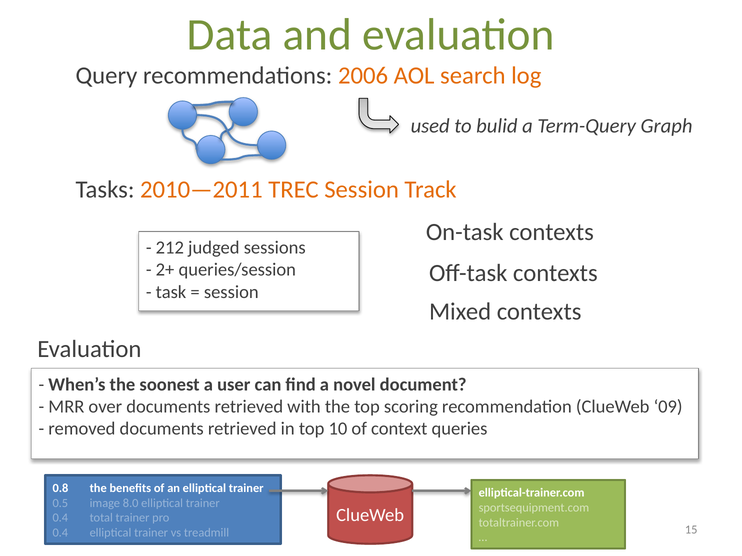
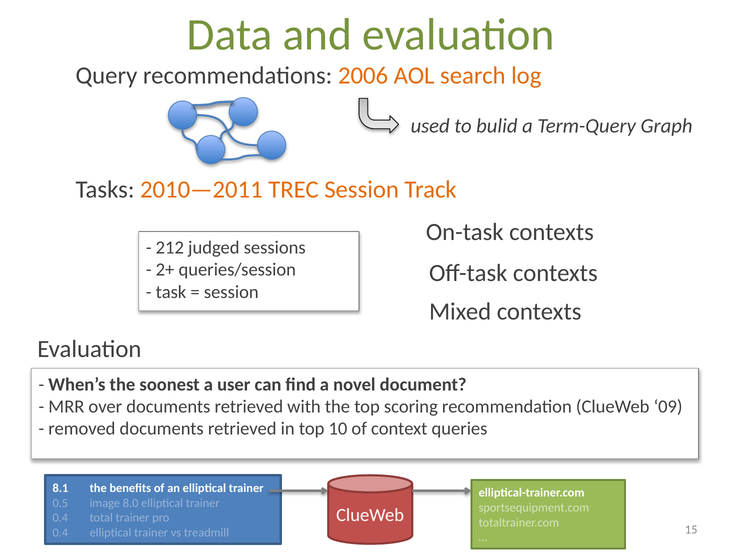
0.8: 0.8 -> 8.1
